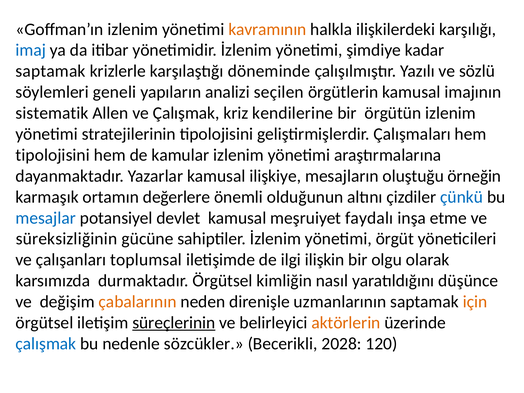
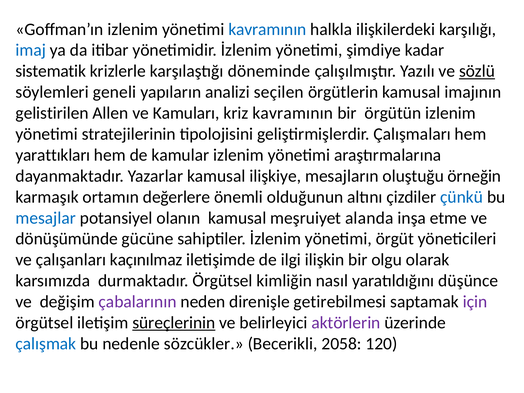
kavramının at (267, 29) colour: orange -> blue
saptamak at (51, 71): saptamak -> sistematik
sözlü underline: none -> present
sistematik: sistematik -> gelistirilen
ve Çalışmak: Çalışmak -> Kamuları
kriz kendilerine: kendilerine -> kavramının
tipolojisini at (53, 155): tipolojisini -> yarattıkları
devlet: devlet -> olanın
faydalı: faydalı -> alanda
süreksizliğinin: süreksizliğinin -> dönüşümünde
toplumsal: toplumsal -> kaçınılmaz
çabalarının colour: orange -> purple
uzmanlarının: uzmanlarının -> getirebilmesi
için colour: orange -> purple
aktörlerin colour: orange -> purple
2028: 2028 -> 2058
